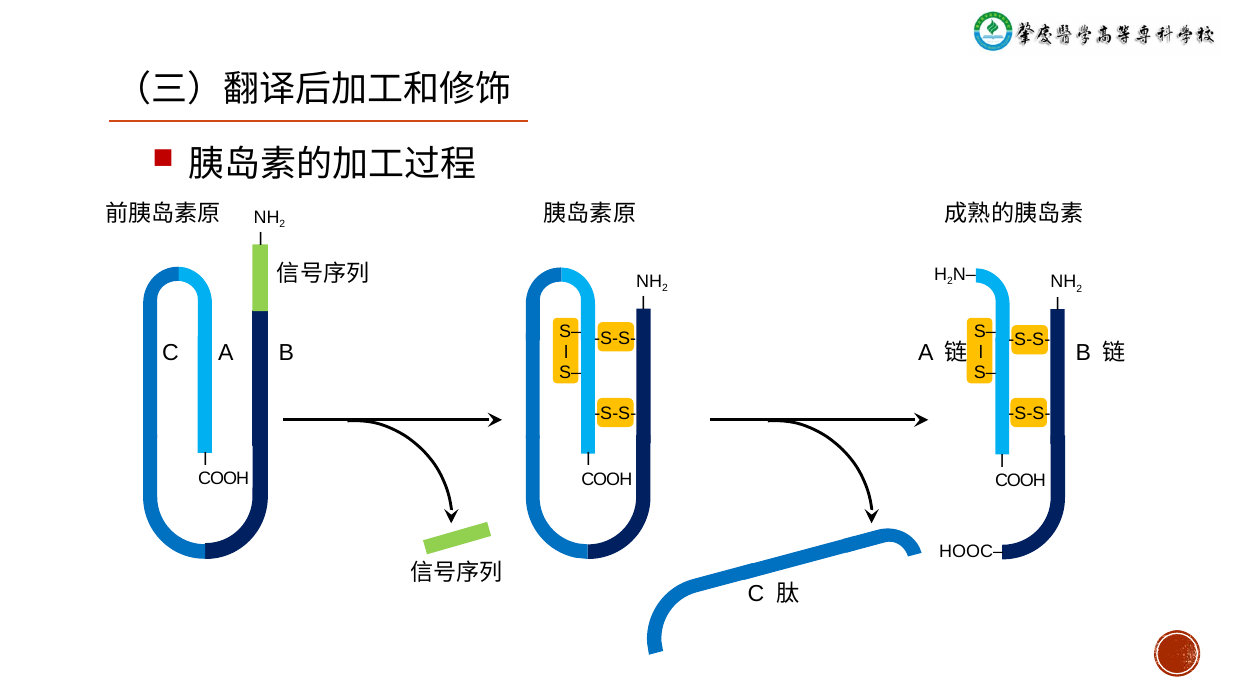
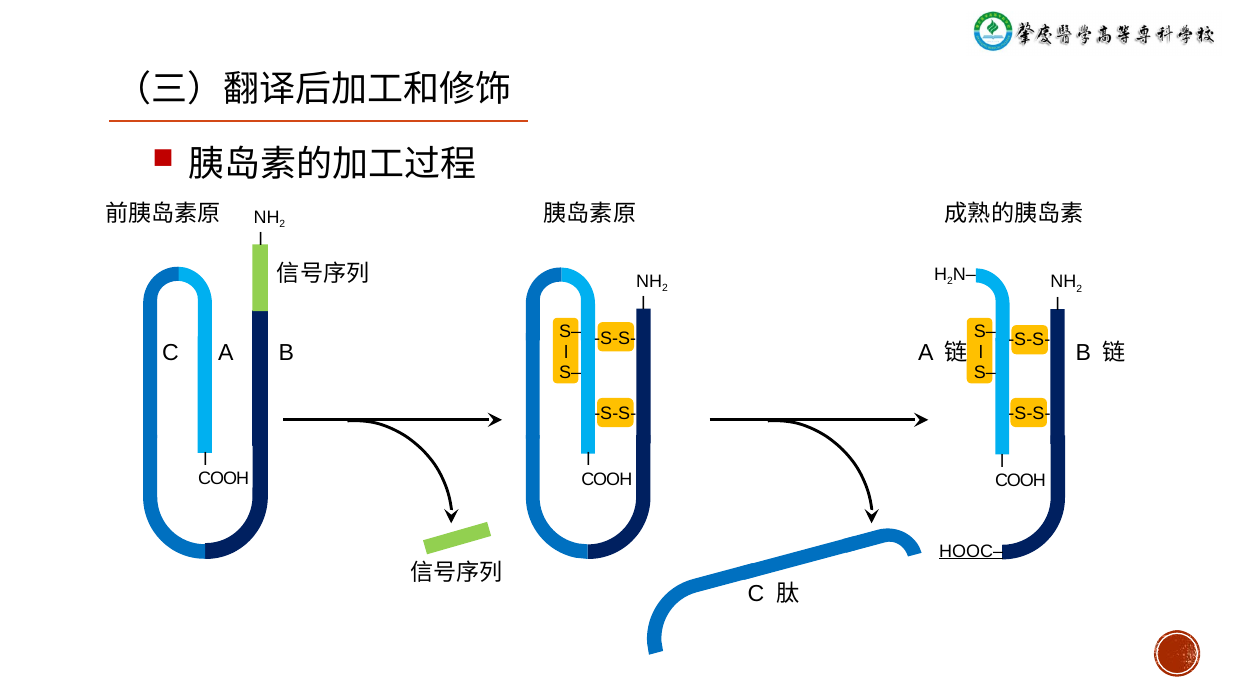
HOOC‒ underline: none -> present
